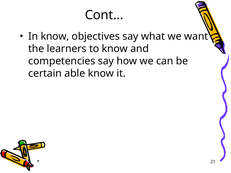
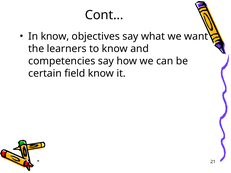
able: able -> field
